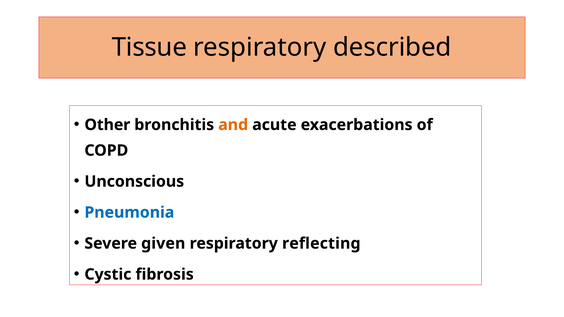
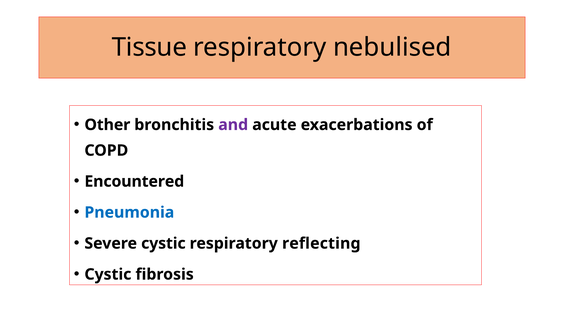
described: described -> nebulised
and colour: orange -> purple
Unconscious: Unconscious -> Encountered
Severe given: given -> cystic
